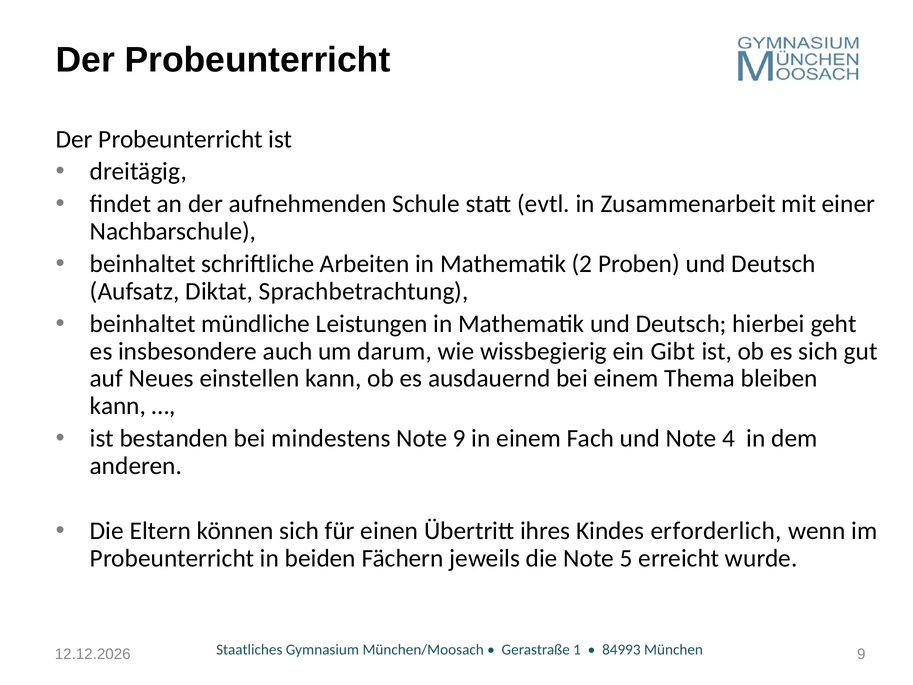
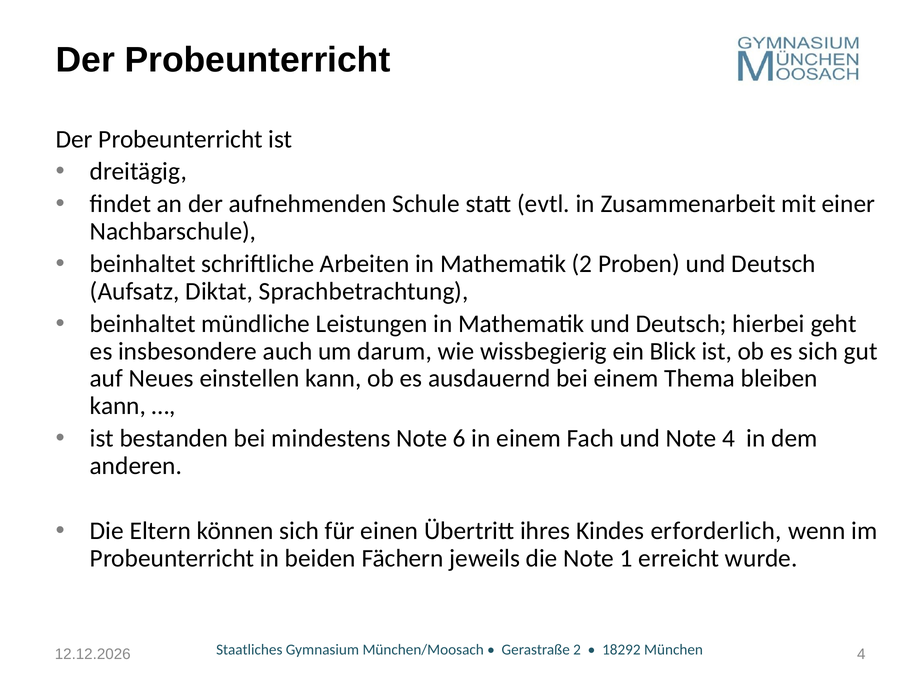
Gibt: Gibt -> Blick
Note 9: 9 -> 6
5: 5 -> 1
Gerastraße 1: 1 -> 2
84993: 84993 -> 18292
München 9: 9 -> 4
